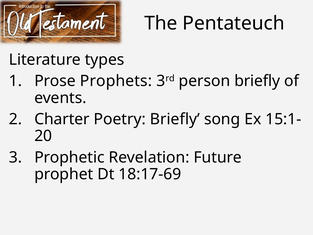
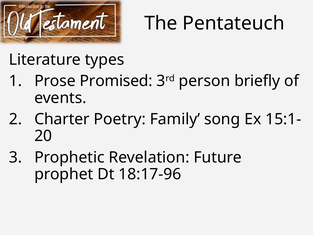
Prophets: Prophets -> Promised
Poetry Briefly: Briefly -> Family
18:17-69: 18:17-69 -> 18:17-96
